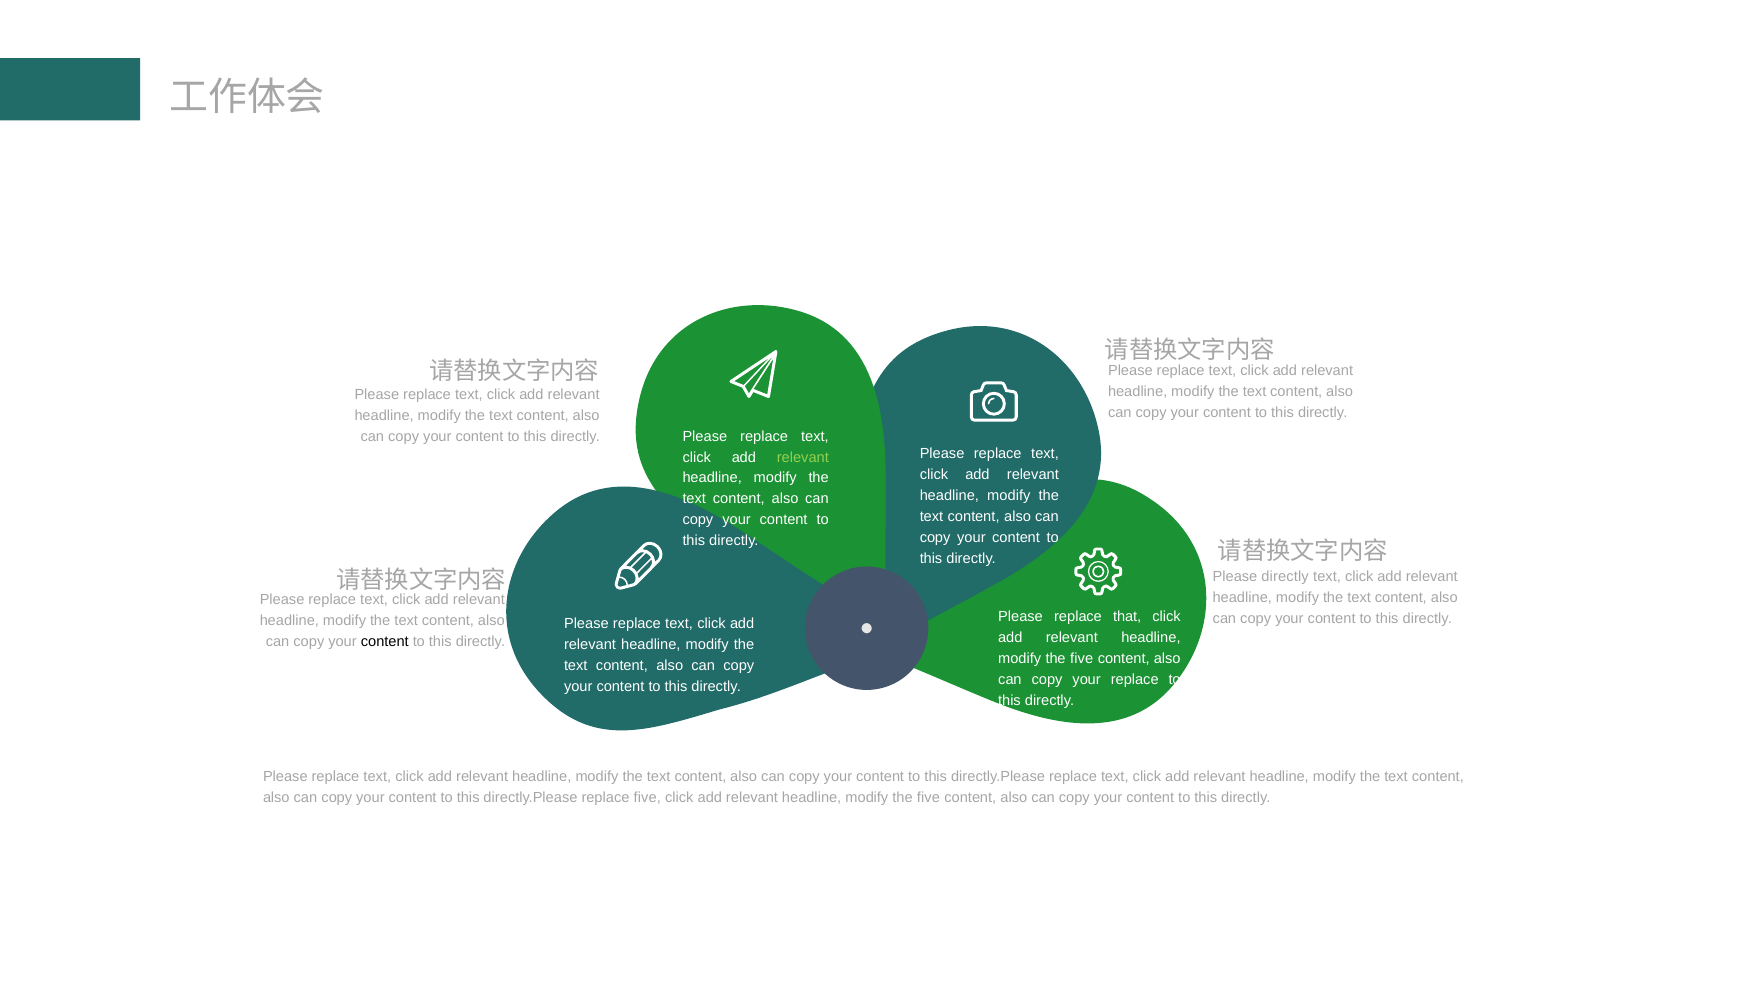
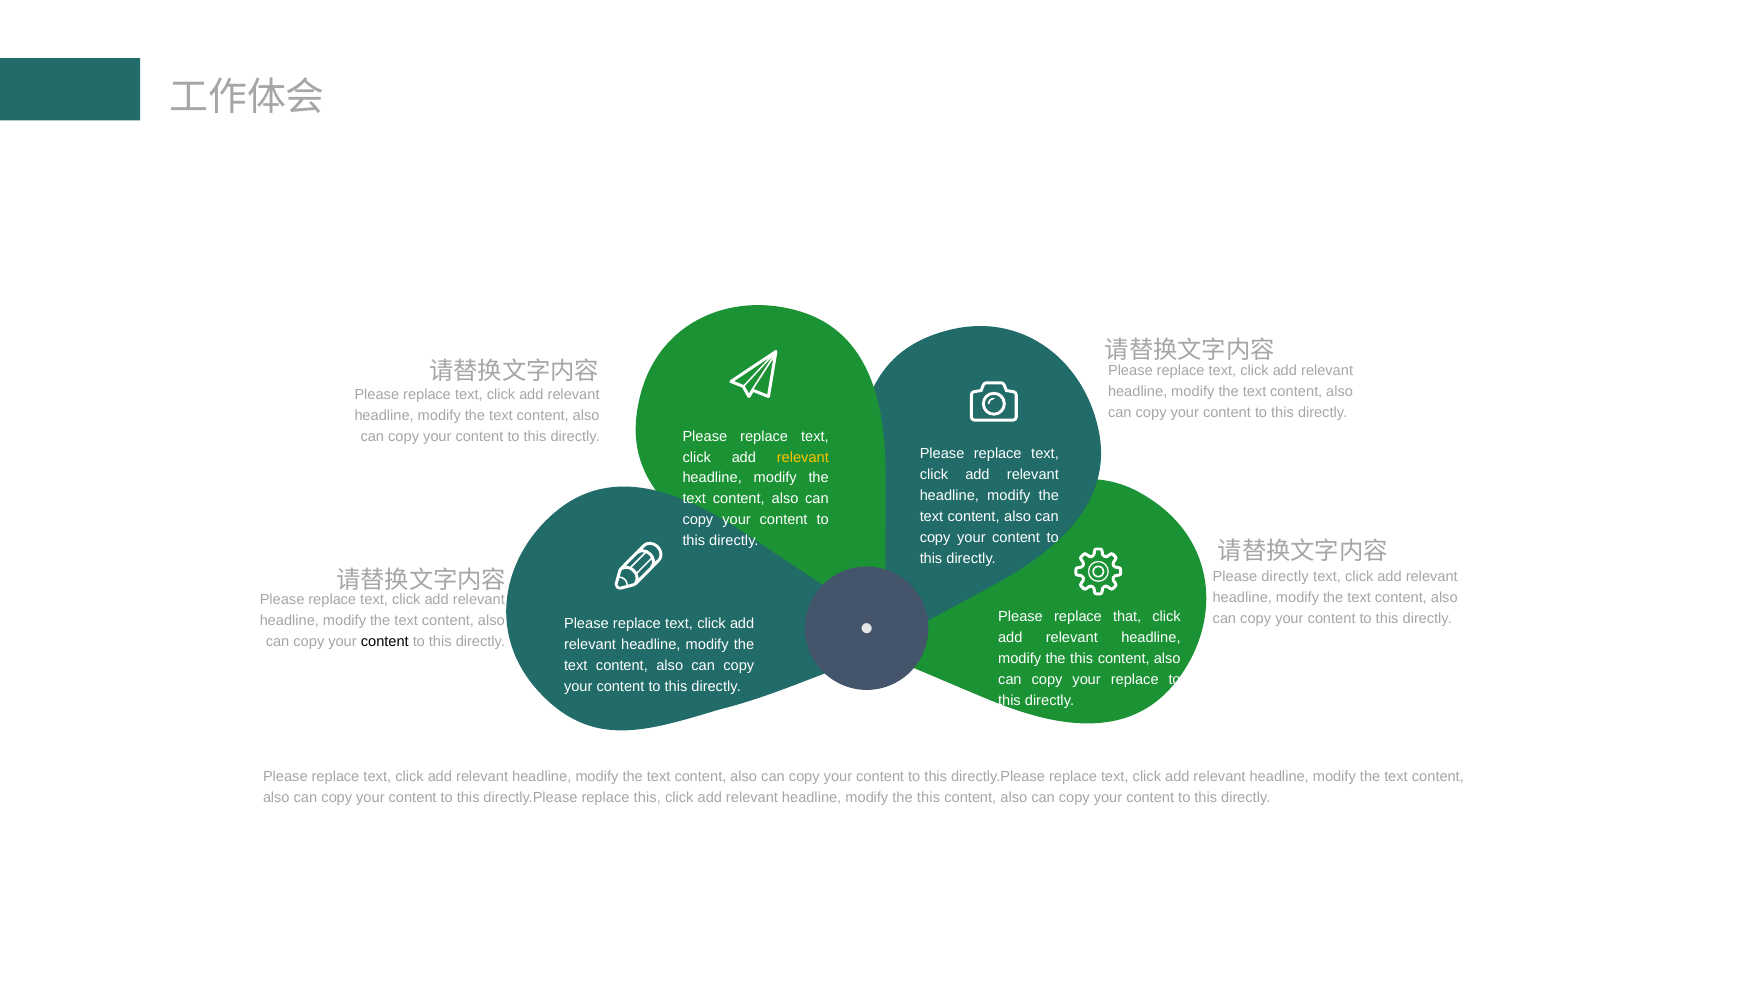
relevant at (803, 457) colour: light green -> yellow
five at (1082, 659): five -> this
replace five: five -> this
five at (928, 798): five -> this
